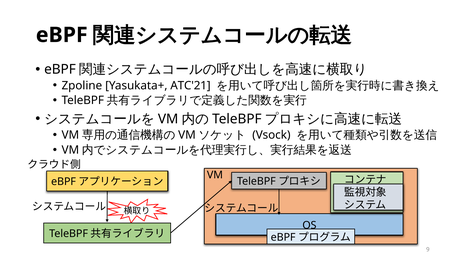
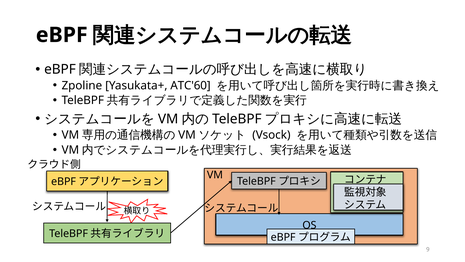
ATC'21: ATC'21 -> ATC'60
